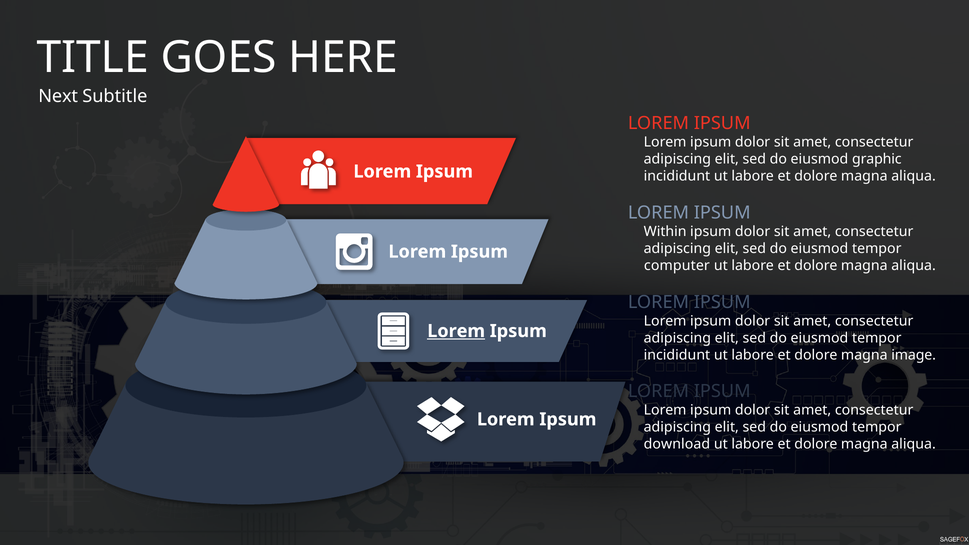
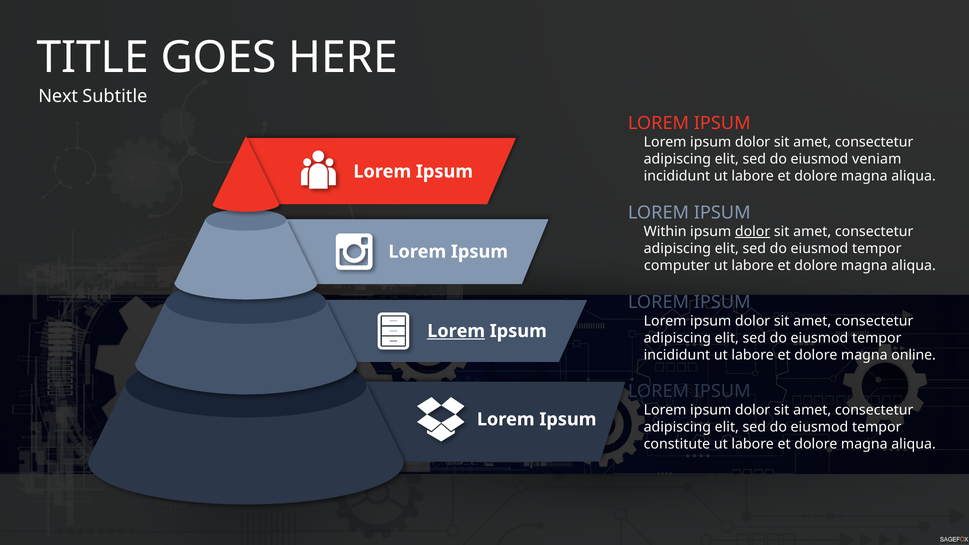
graphic: graphic -> veniam
dolor at (753, 231) underline: none -> present
image: image -> online
download: download -> constitute
